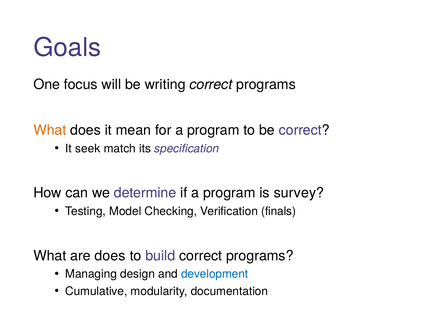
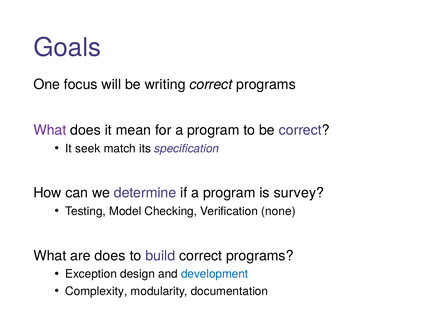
What at (50, 130) colour: orange -> purple
finals: finals -> none
Managing: Managing -> Exception
Cumulative: Cumulative -> Complexity
